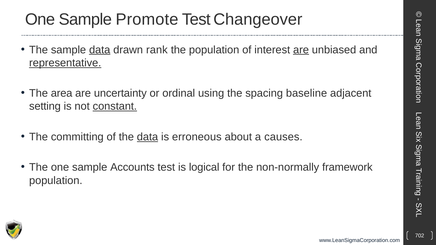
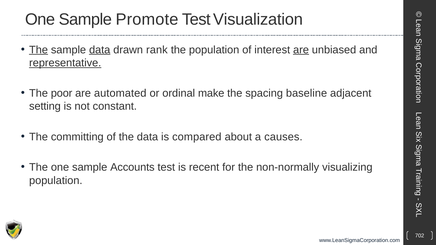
Changeover: Changeover -> Visualization
The at (39, 50) underline: none -> present
area: area -> poor
uncertainty: uncertainty -> automated
using: using -> make
constant underline: present -> none
data at (148, 137) underline: present -> none
erroneous: erroneous -> compared
logical: logical -> recent
framework: framework -> visualizing
